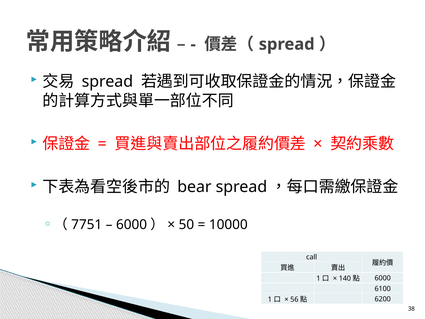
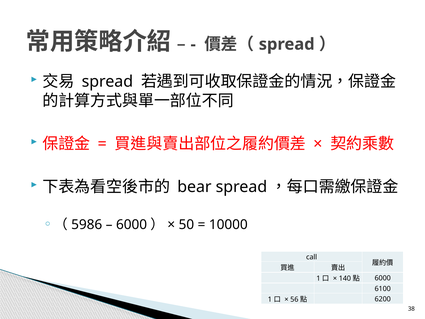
7751: 7751 -> 5986
